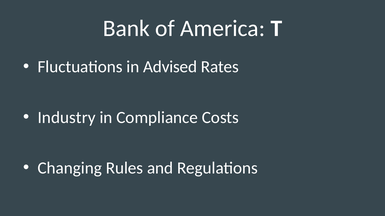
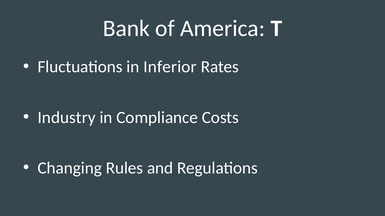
Advised: Advised -> Inferior
